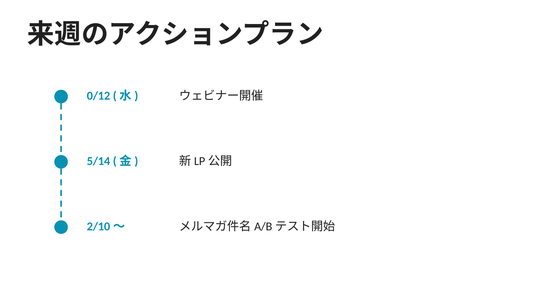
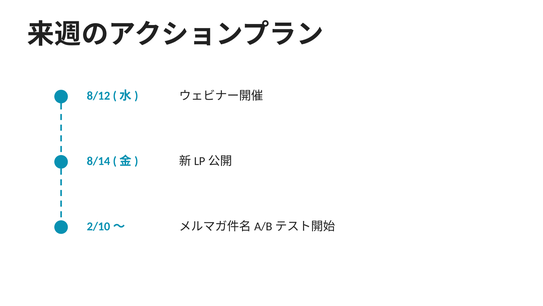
0/12: 0/12 -> 8/12
5/14: 5/14 -> 8/14
